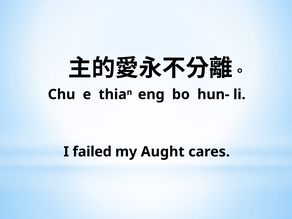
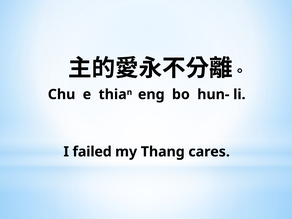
Aught: Aught -> Thang
